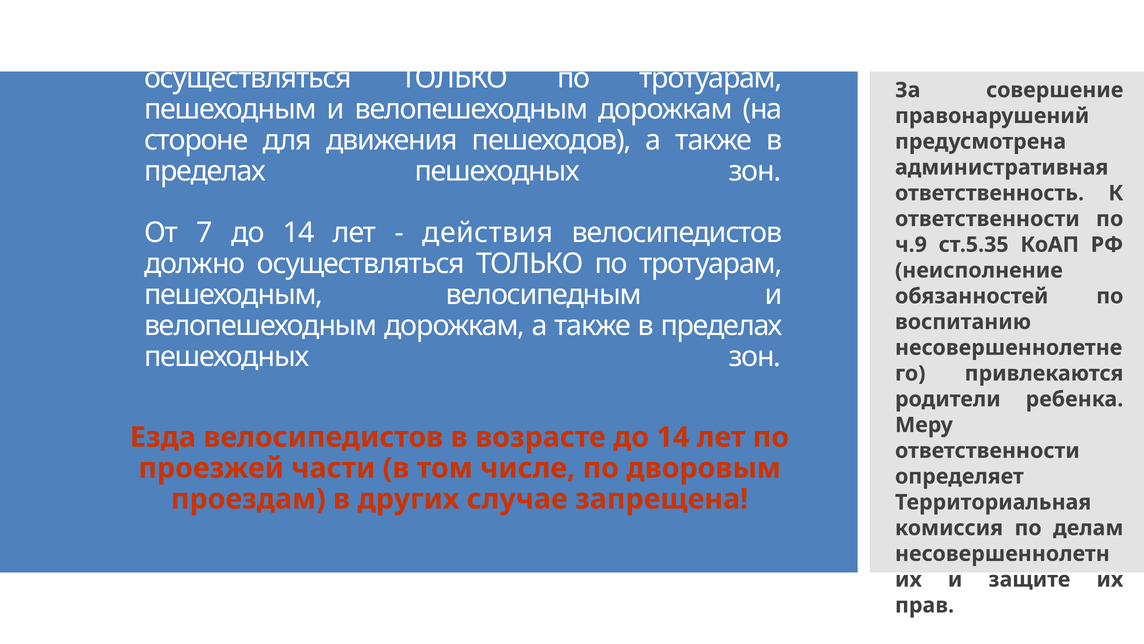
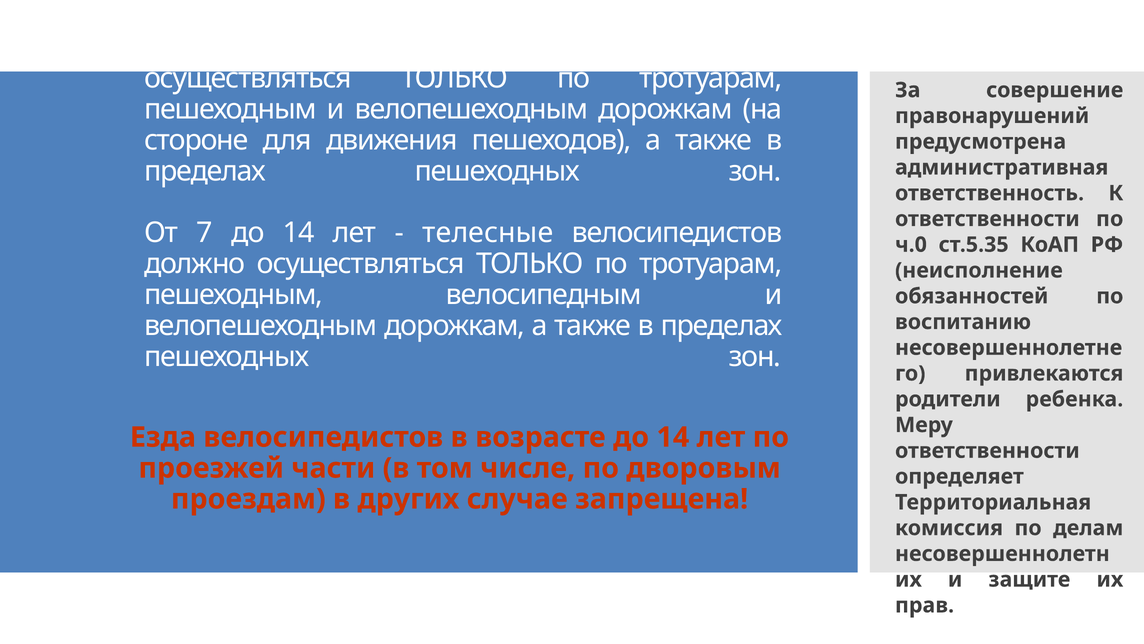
действия: действия -> телесные
ч.9: ч.9 -> ч.0
